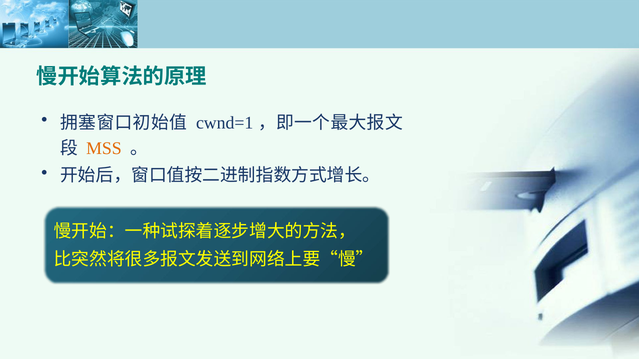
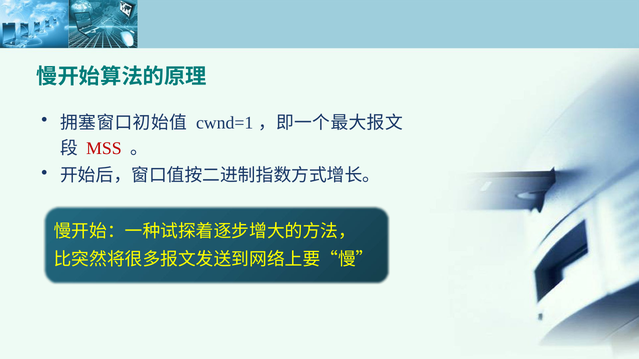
MSS colour: orange -> red
